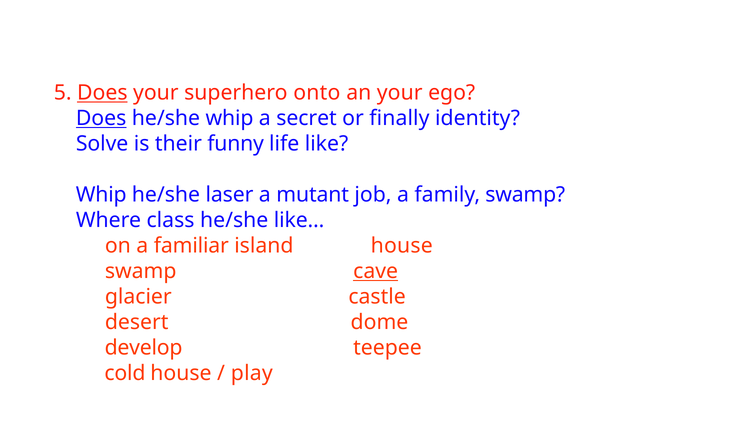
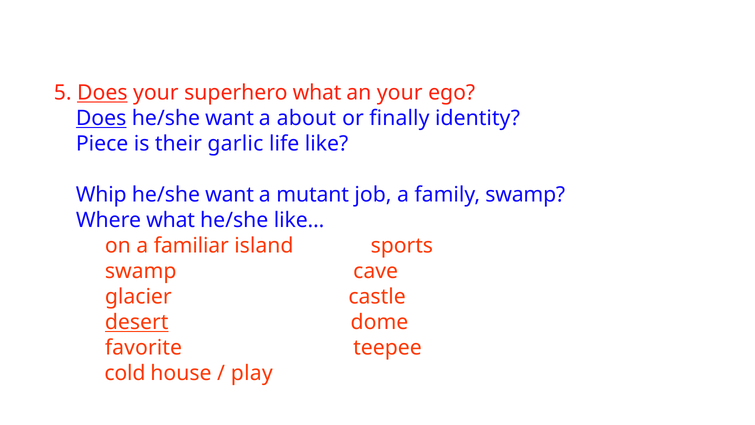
superhero onto: onto -> what
whip at (230, 118): whip -> want
secret: secret -> about
Solve: Solve -> Piece
funny: funny -> garlic
laser at (229, 195): laser -> want
Where class: class -> what
island house: house -> sports
cave underline: present -> none
desert underline: none -> present
develop: develop -> favorite
